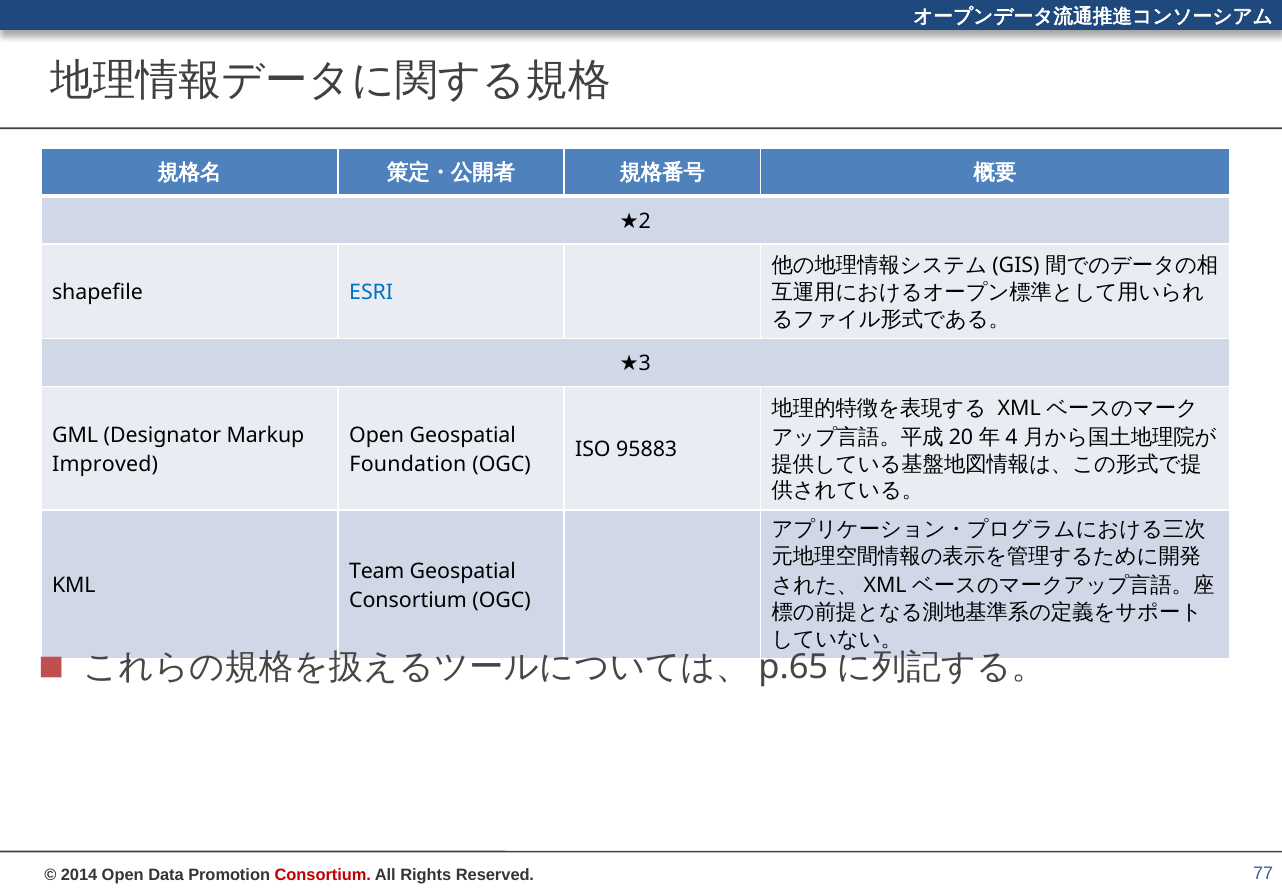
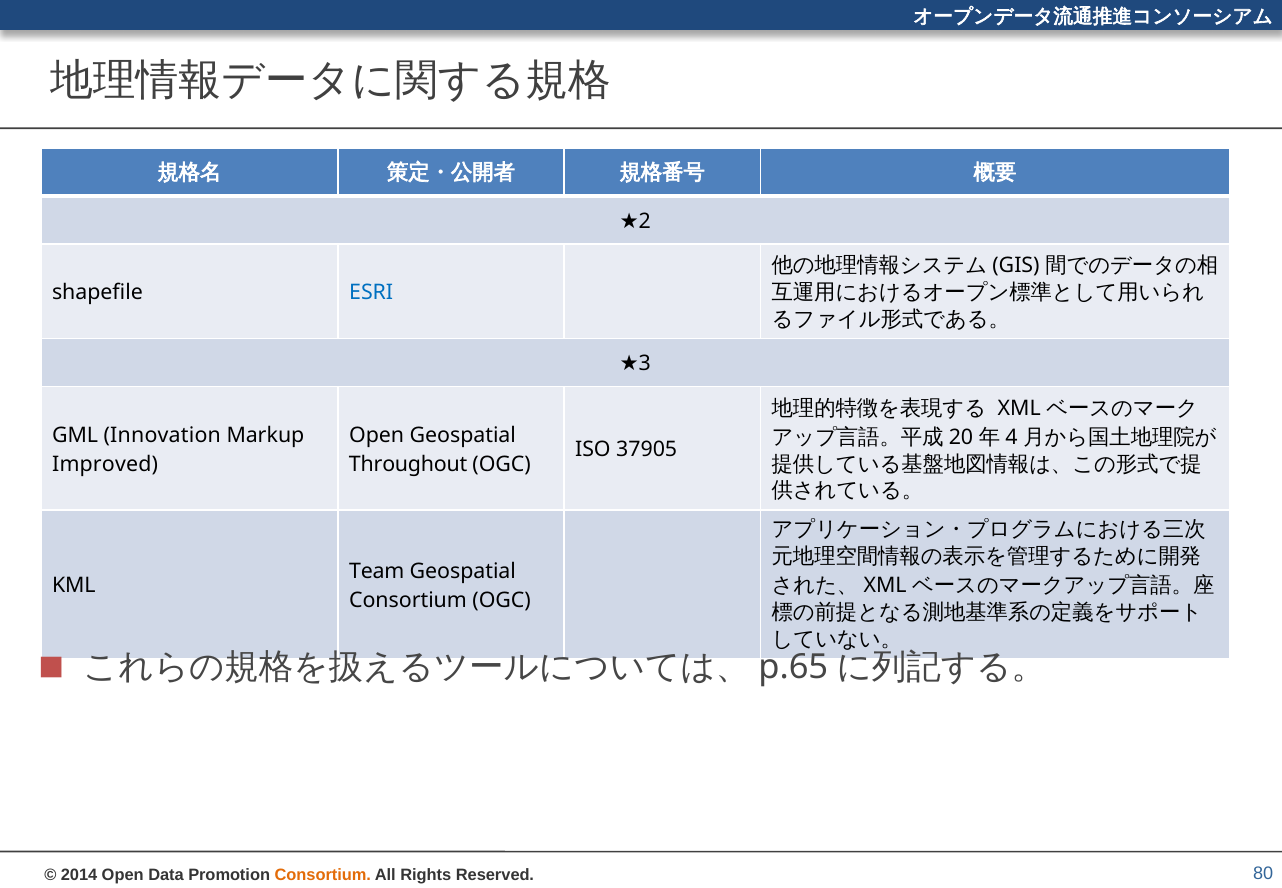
Designator: Designator -> Innovation
95883: 95883 -> 37905
Foundation: Foundation -> Throughout
Consortium at (323, 874) colour: red -> orange
77: 77 -> 80
